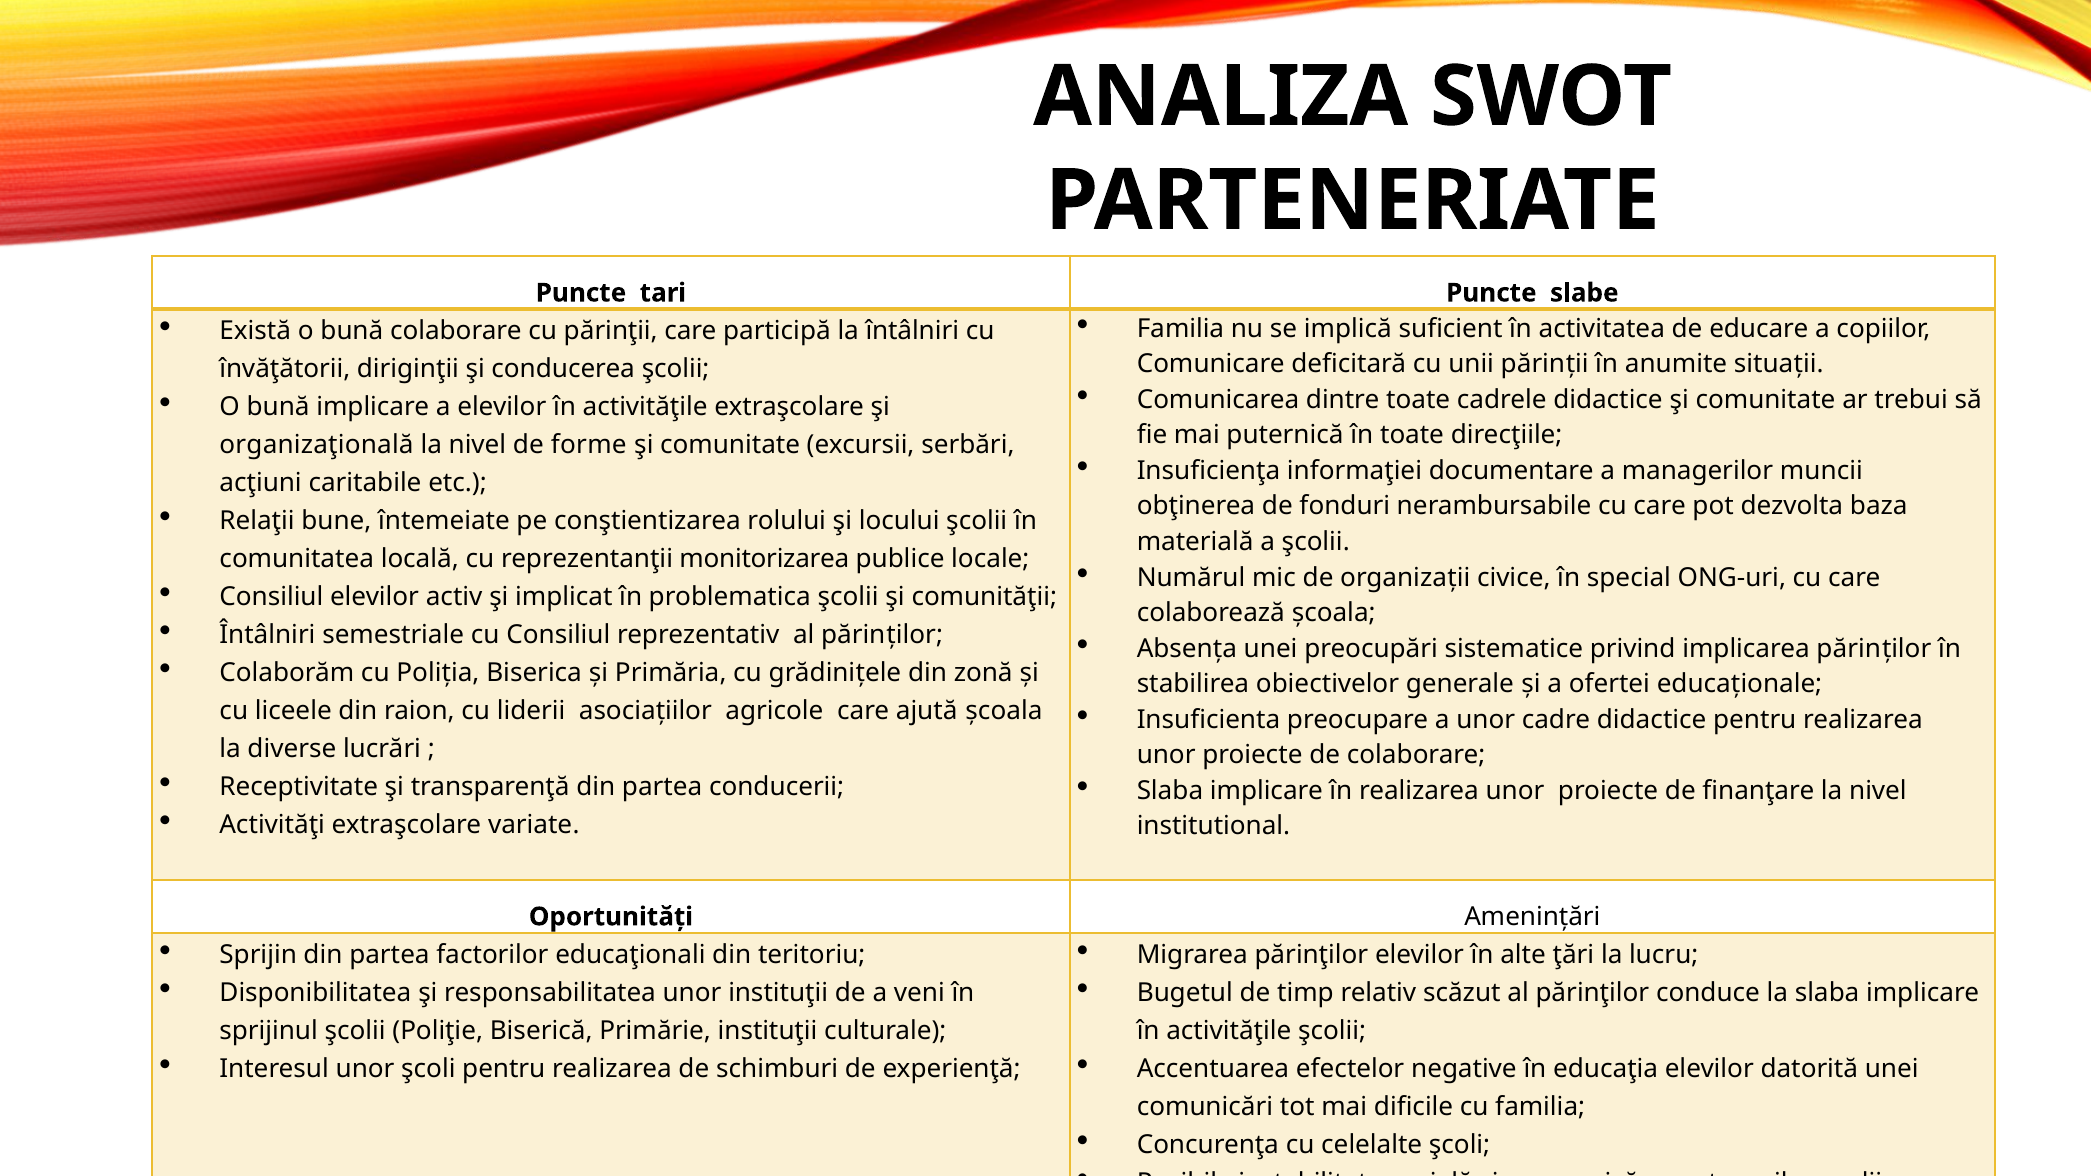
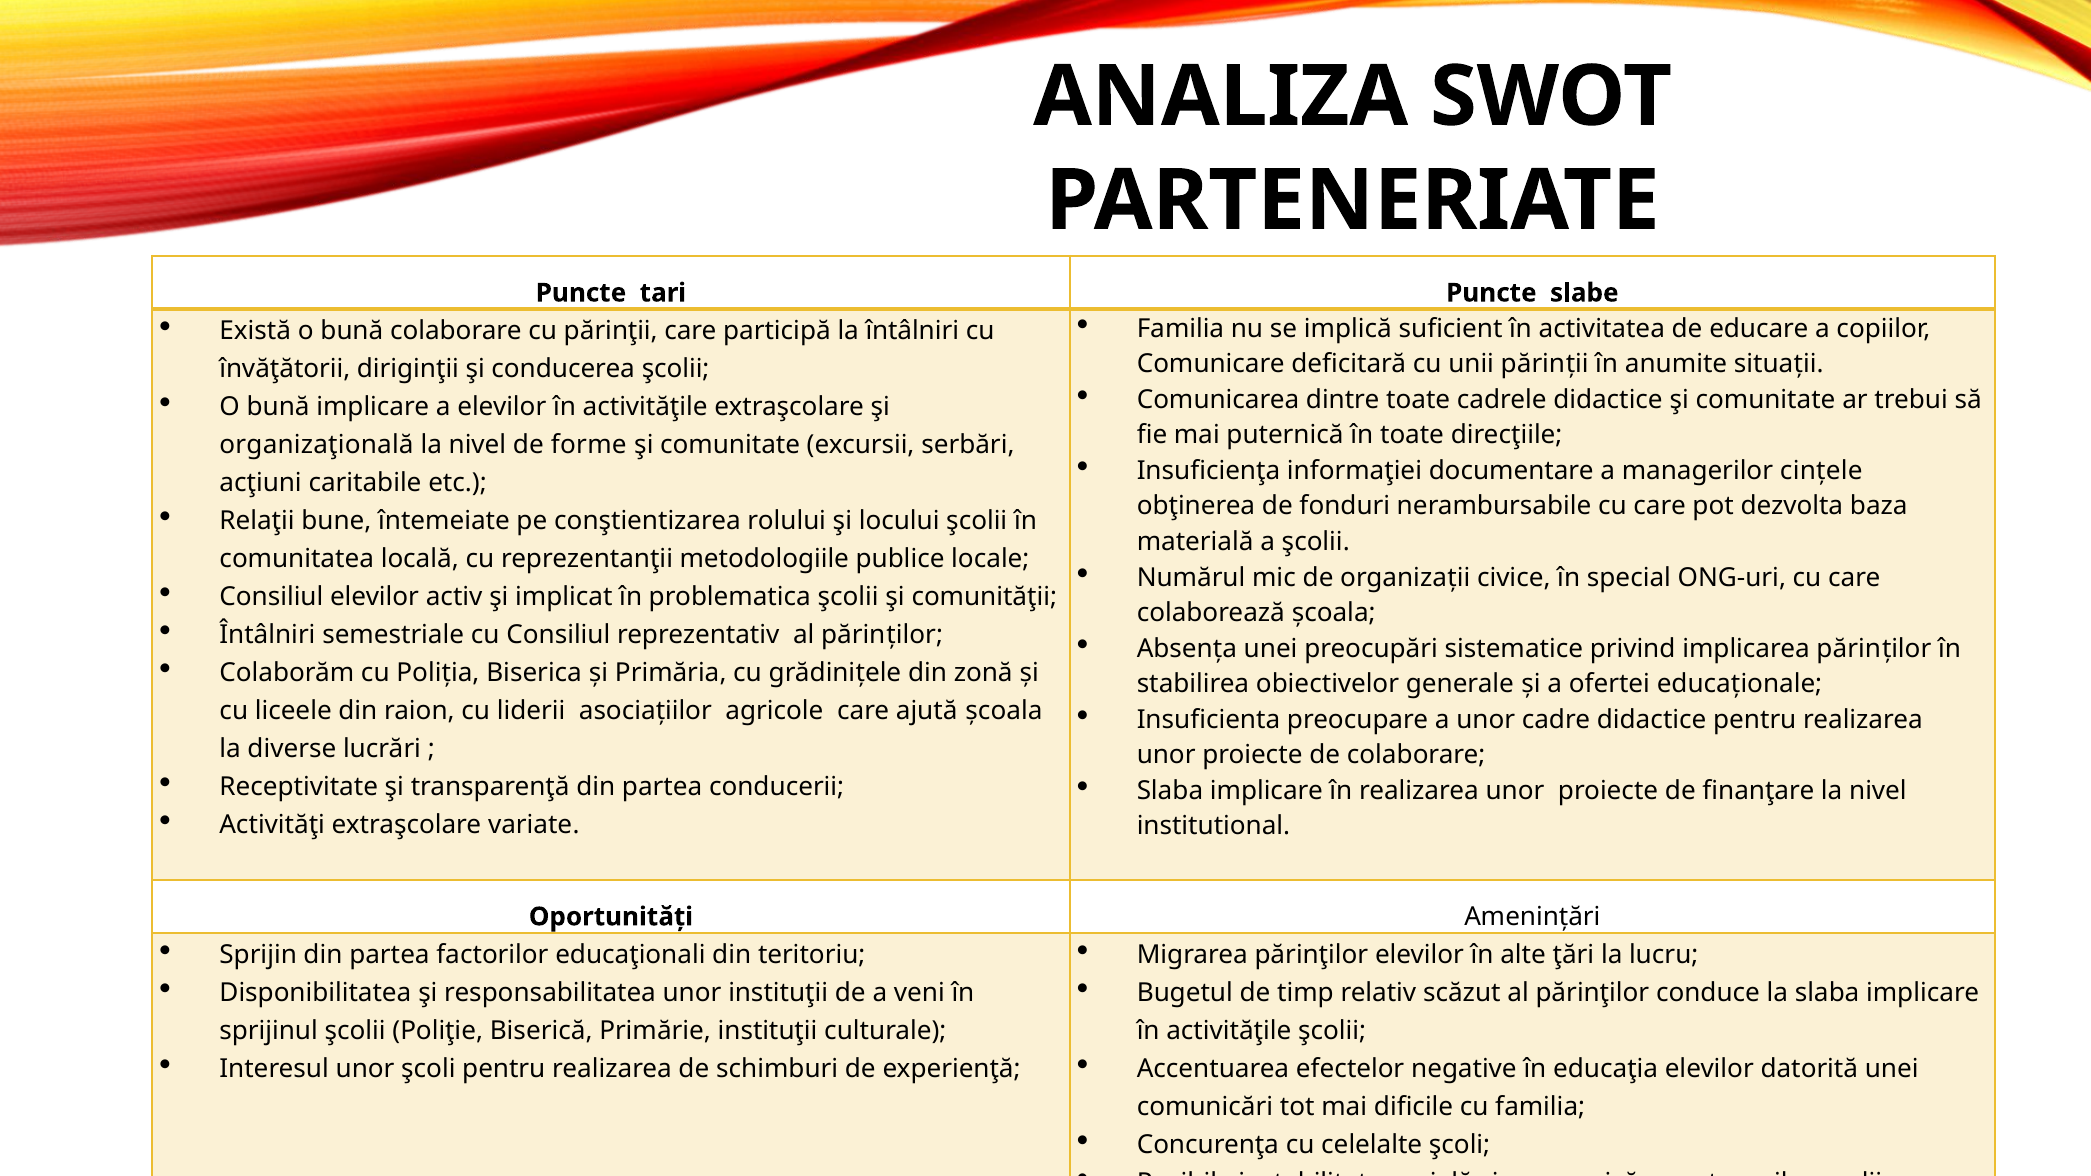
muncii: muncii -> cințele
monitorizarea: monitorizarea -> metodologiile
